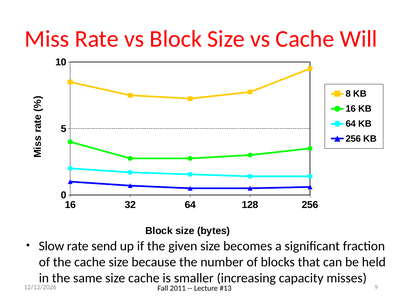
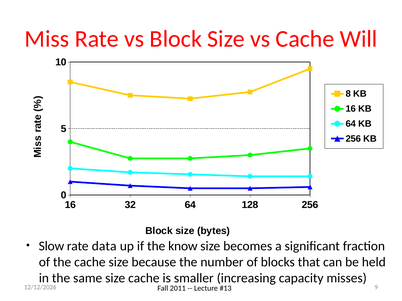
send: send -> data
given: given -> know
